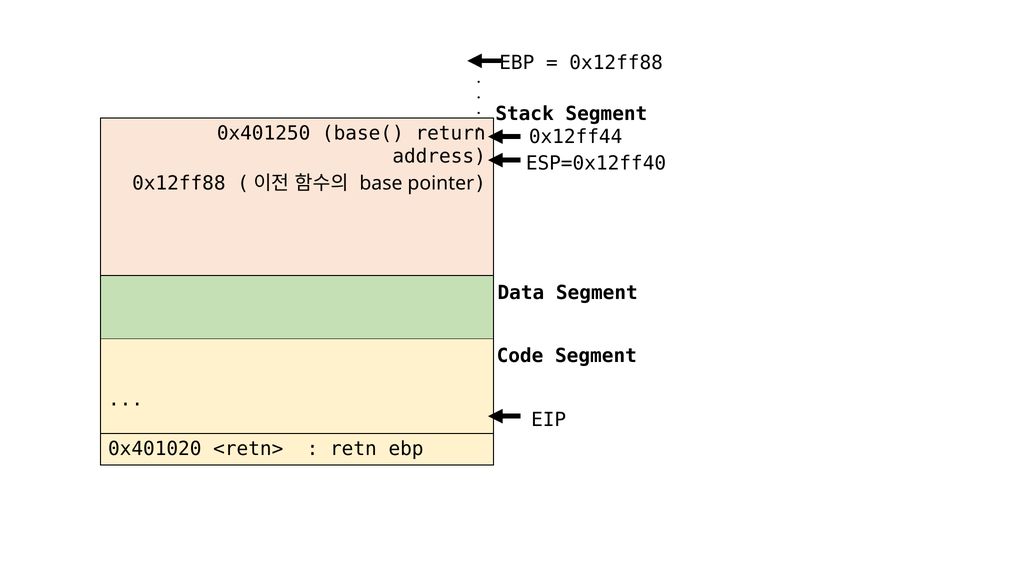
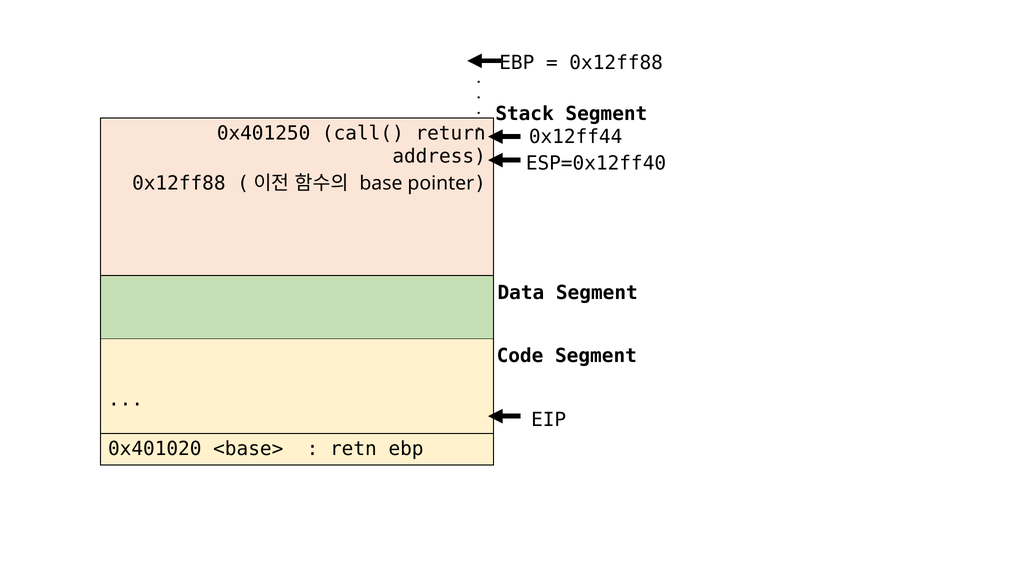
base(: base( -> call(
<retn>: <retn> -> <base>
